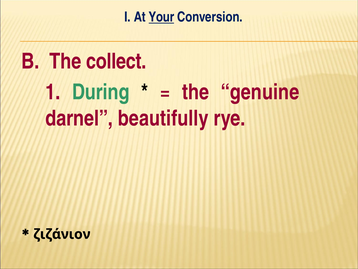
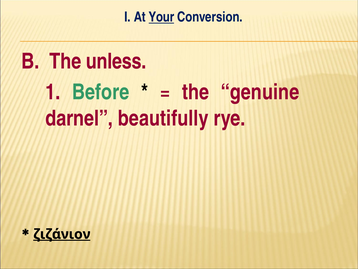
collect: collect -> unless
During: During -> Before
ζιζάνιον underline: none -> present
